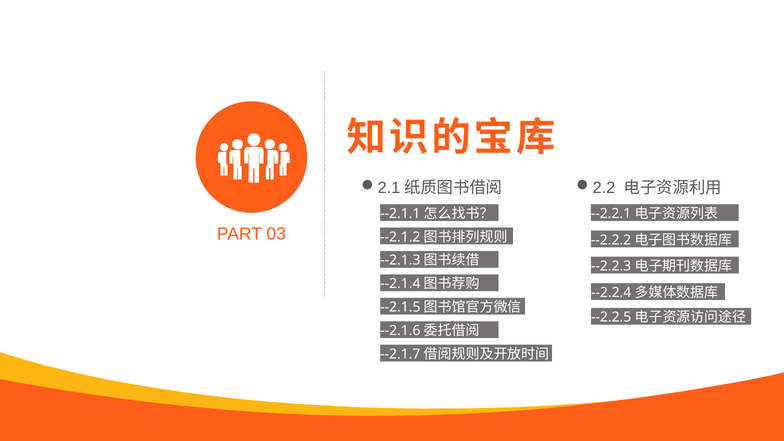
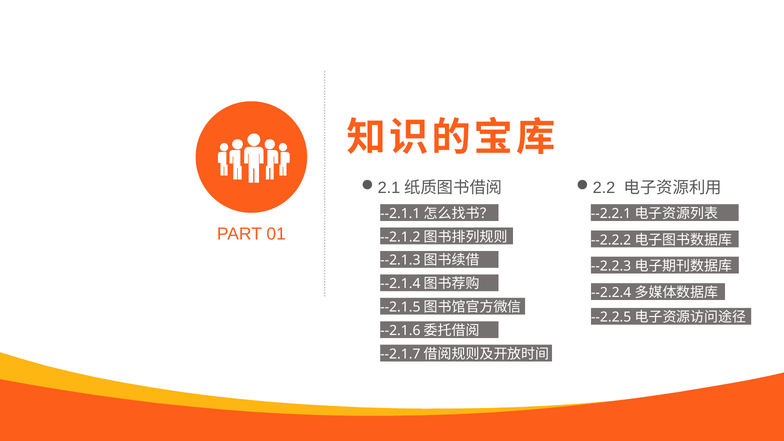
03: 03 -> 01
